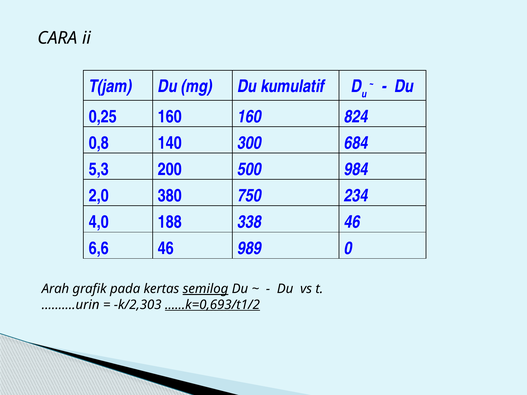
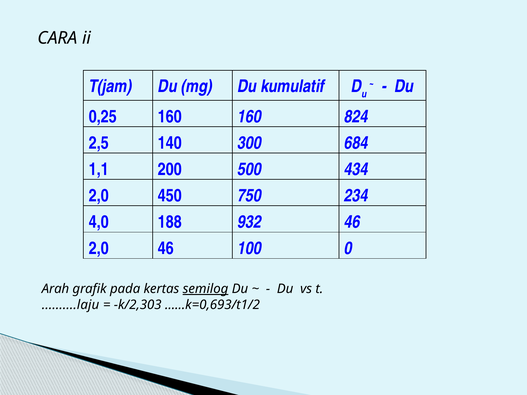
0,8: 0,8 -> 2,5
5,3: 5,3 -> 1,1
984: 984 -> 434
380: 380 -> 450
338: 338 -> 932
6,6 at (99, 249): 6,6 -> 2,0
989: 989 -> 100
..........urin: ..........urin -> ..........laju
......k=0,693/t1/2 underline: present -> none
